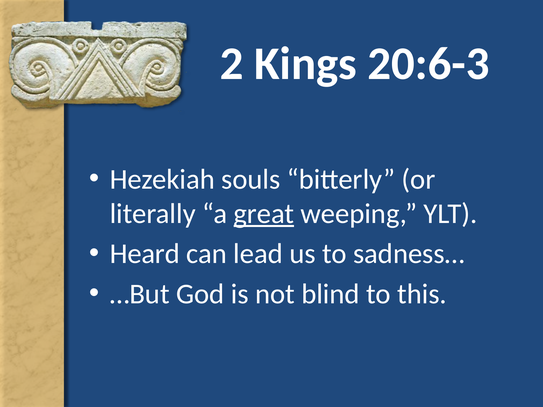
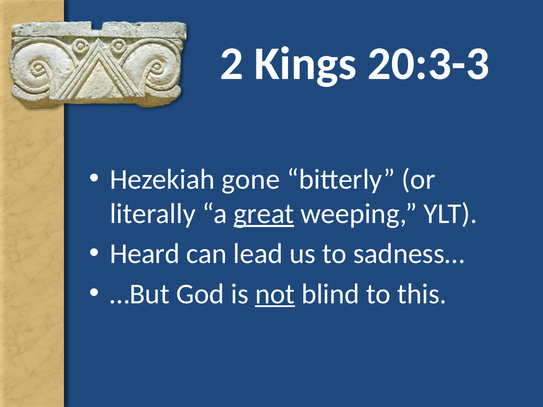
20:6-3: 20:6-3 -> 20:3-3
souls: souls -> gone
not underline: none -> present
